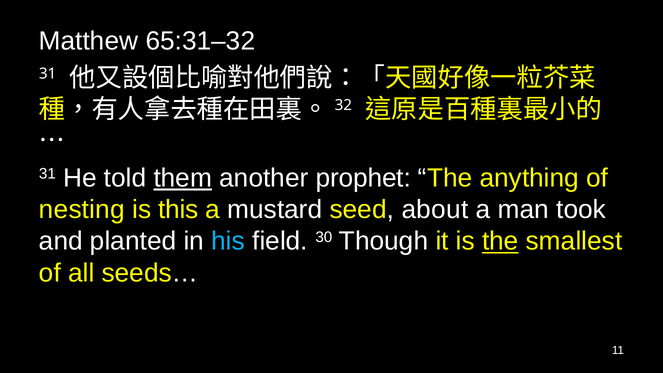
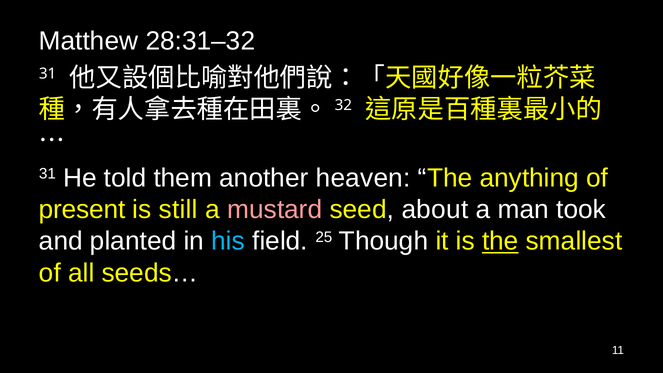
65:31–32: 65:31–32 -> 28:31–32
them underline: present -> none
prophet: prophet -> heaven
nesting: nesting -> present
this: this -> still
mustard colour: white -> pink
30: 30 -> 25
